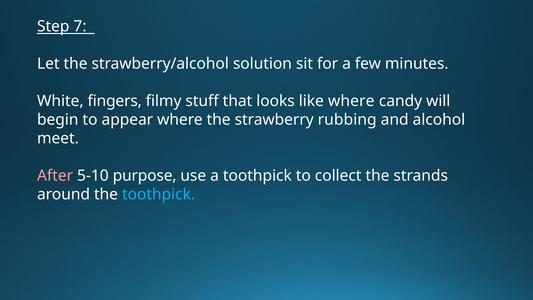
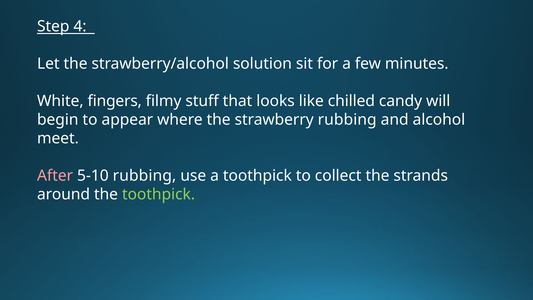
7: 7 -> 4
like where: where -> chilled
5-10 purpose: purpose -> rubbing
toothpick at (159, 194) colour: light blue -> light green
